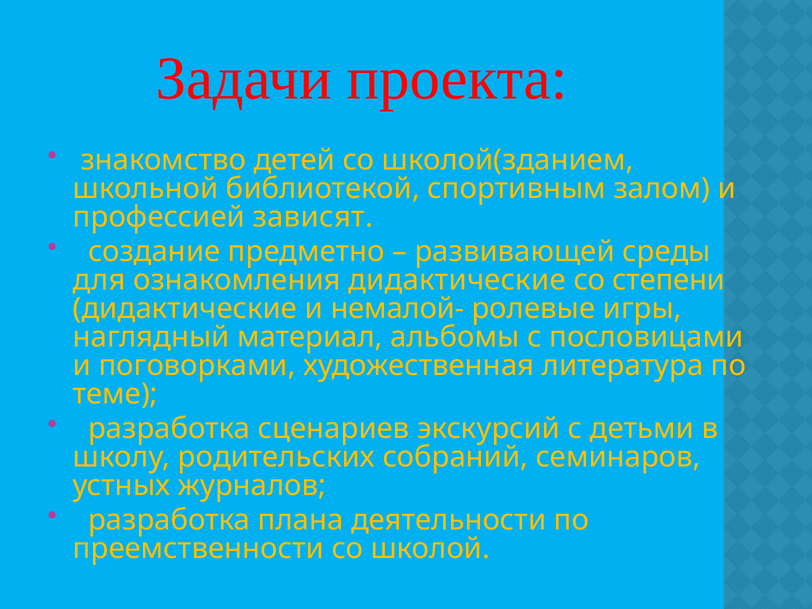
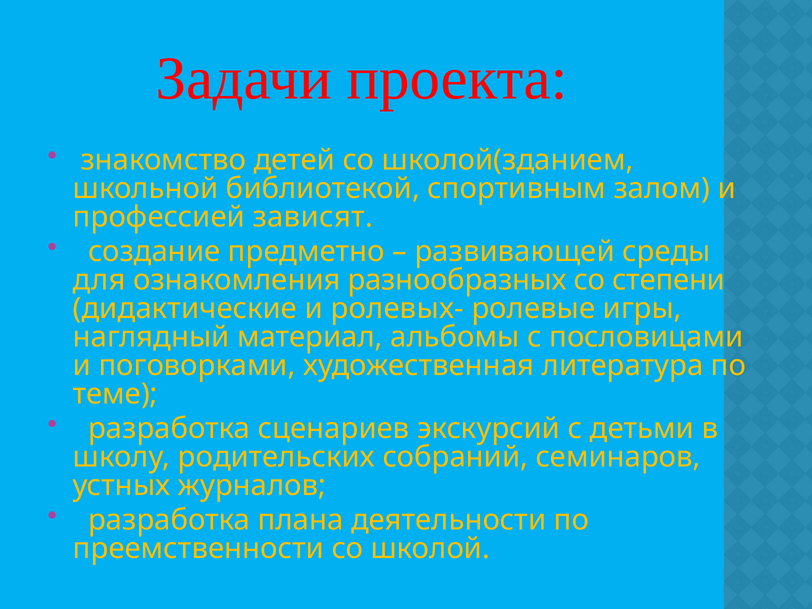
ознакомления дидактические: дидактические -> разнообразных
немалой-: немалой- -> ролевых-
